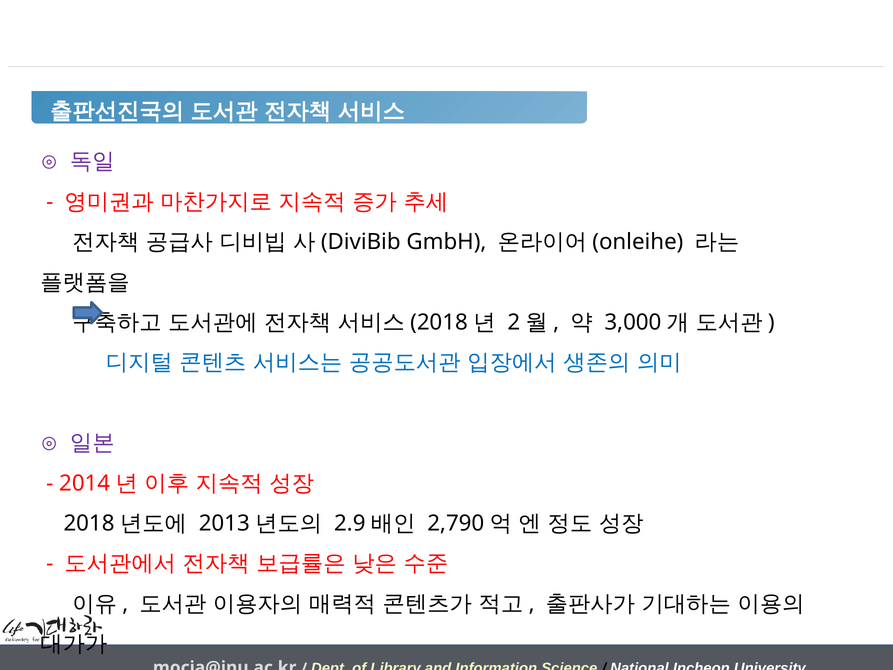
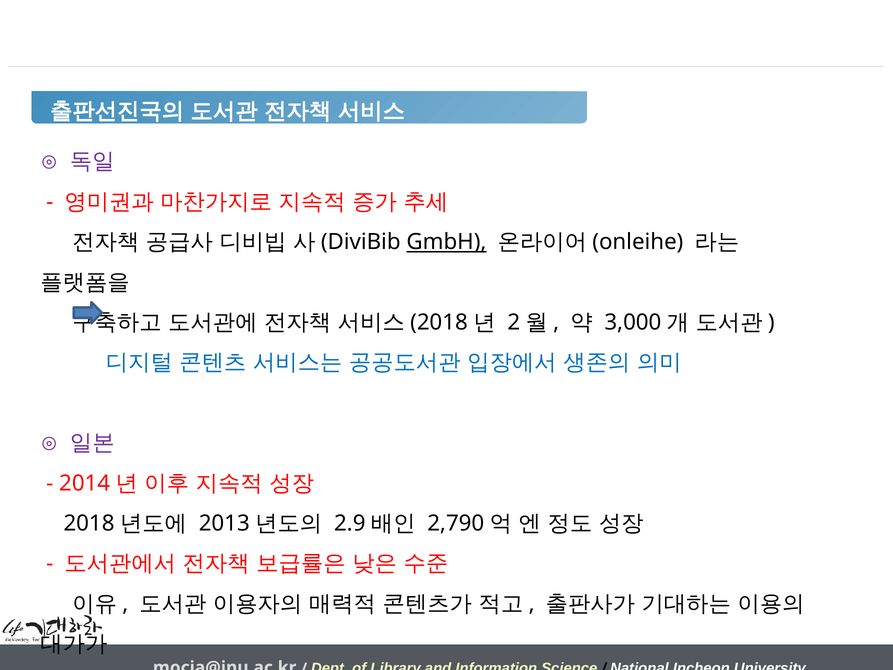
GmbH underline: none -> present
